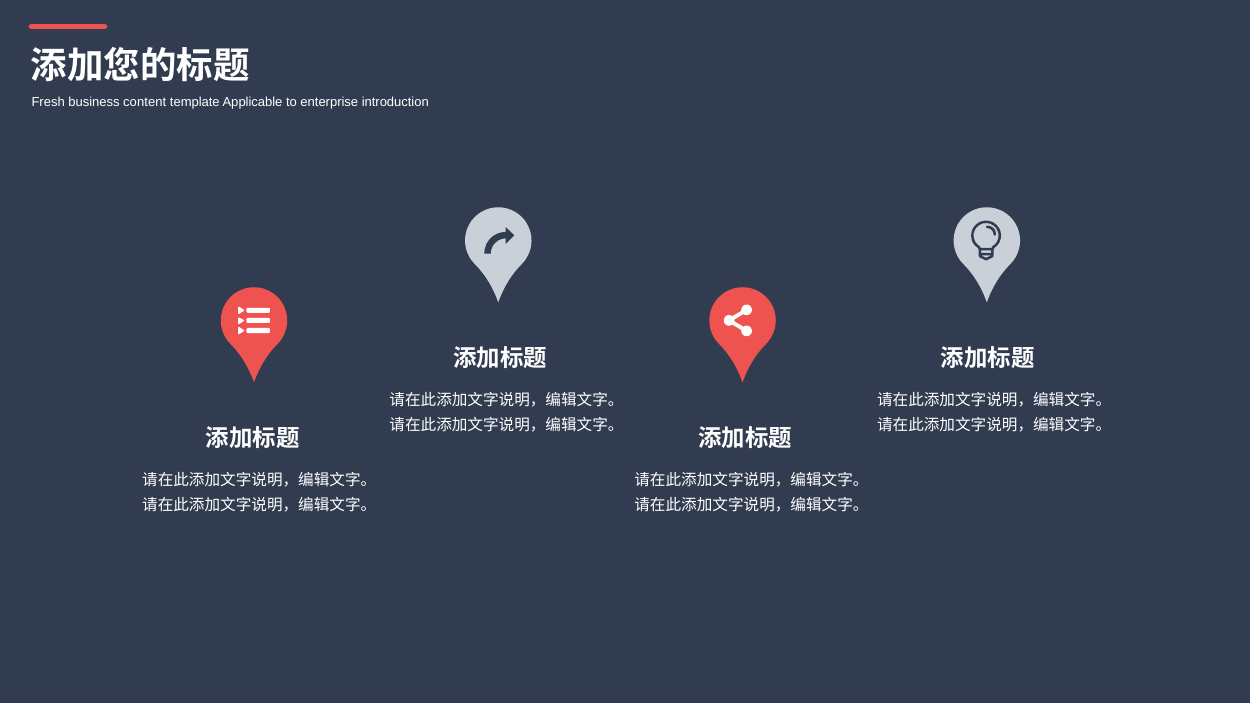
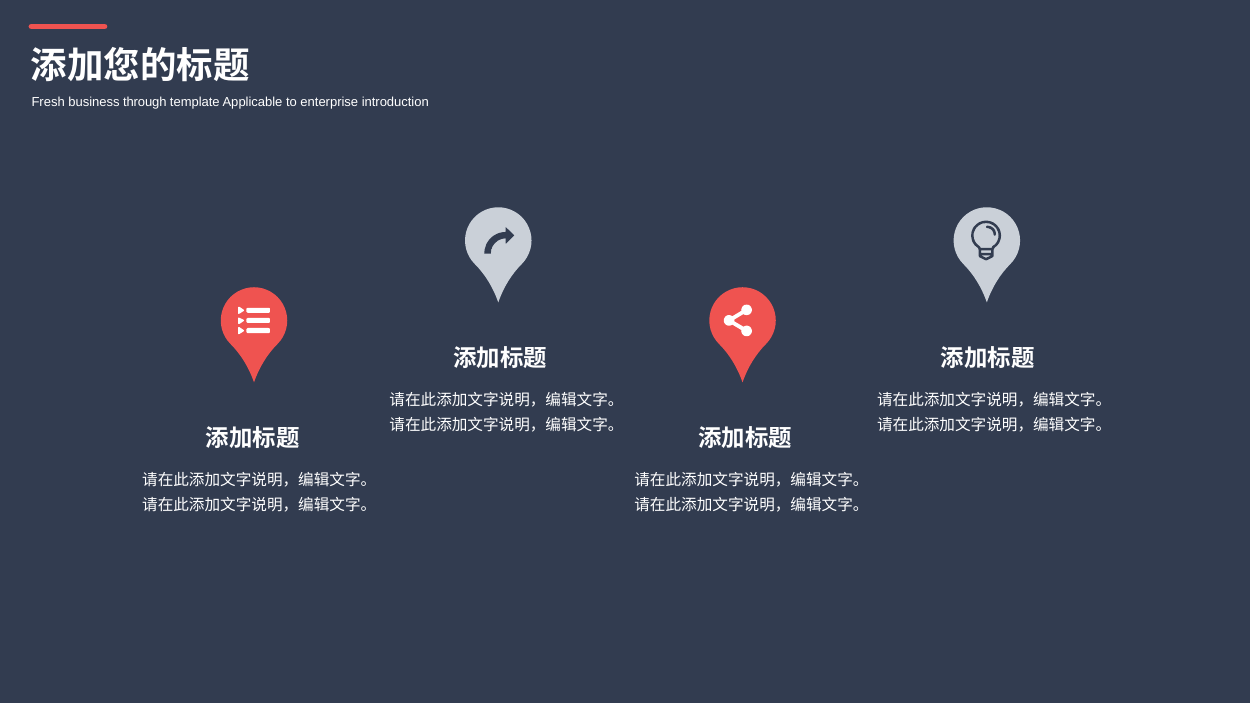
content: content -> through
